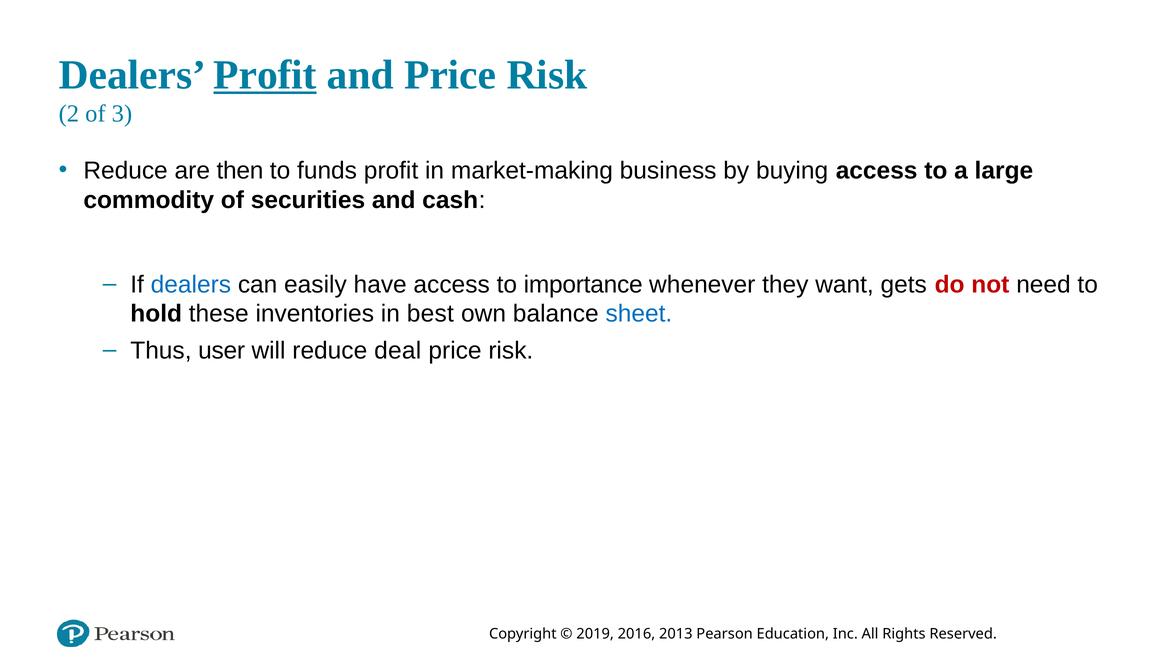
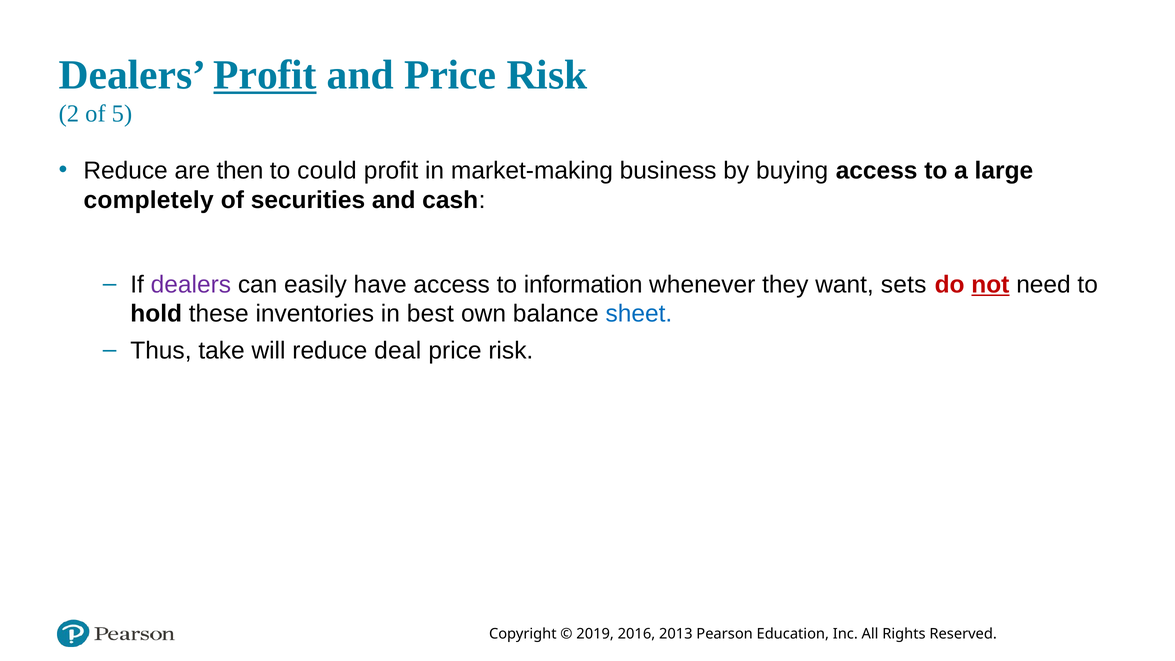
3: 3 -> 5
funds: funds -> could
commodity: commodity -> completely
dealers at (191, 284) colour: blue -> purple
importance: importance -> information
gets: gets -> sets
not underline: none -> present
user: user -> take
